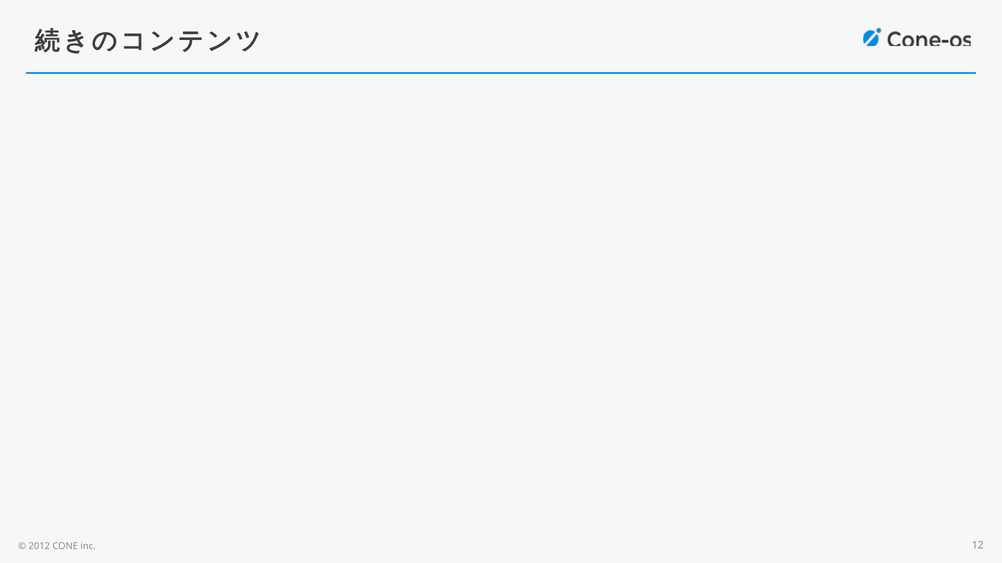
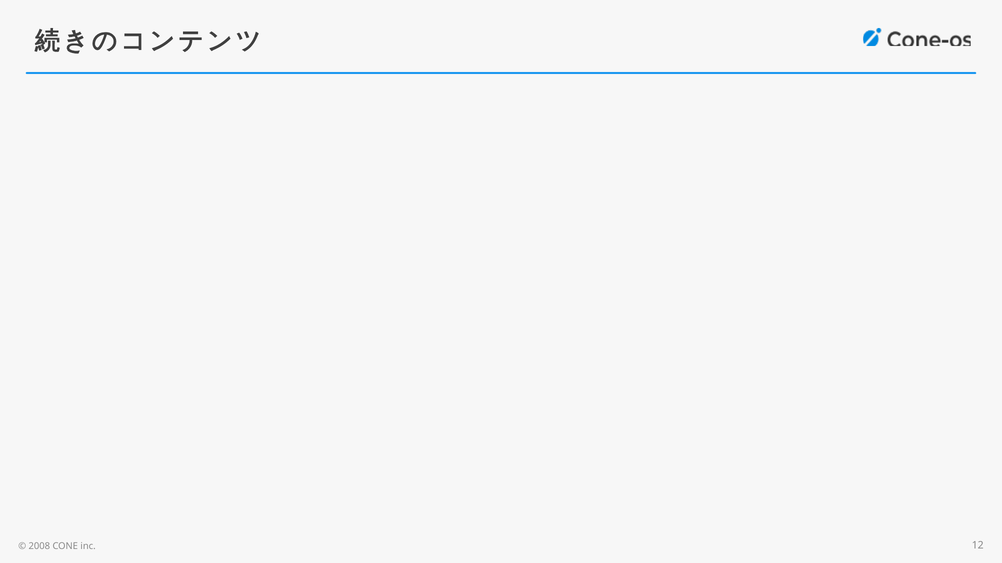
2012: 2012 -> 2008
